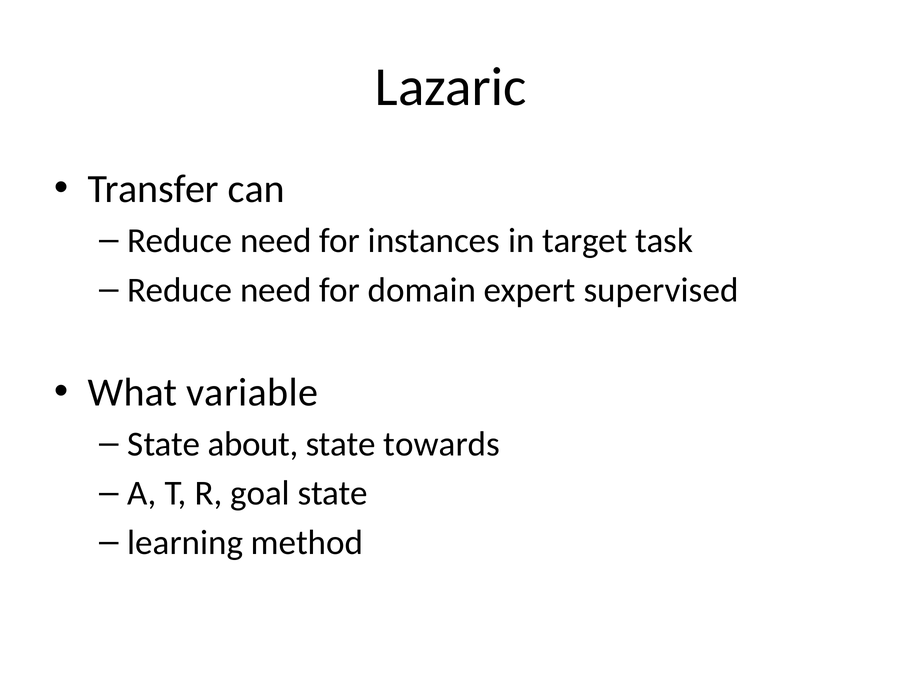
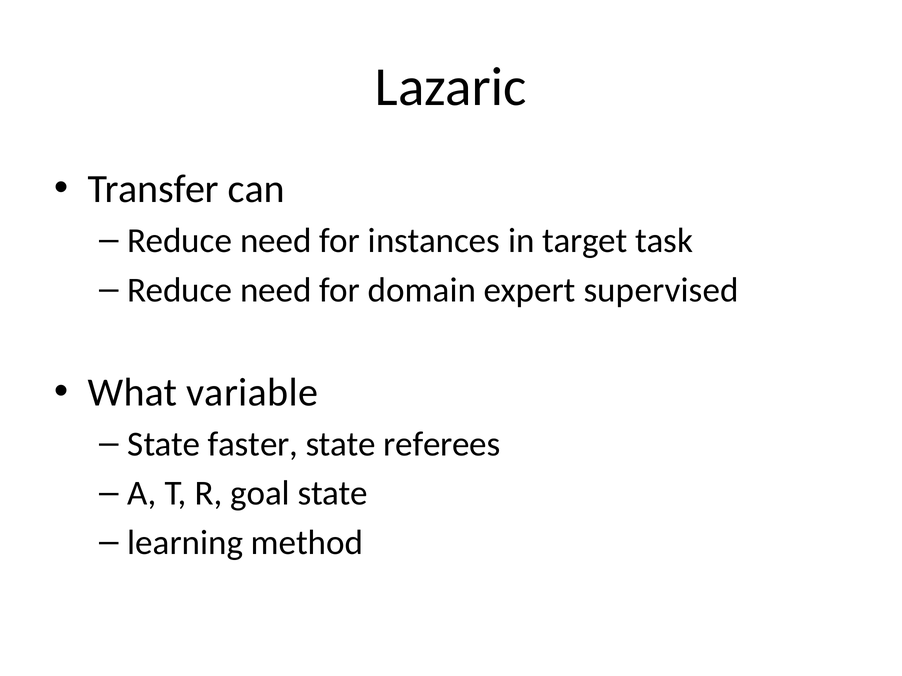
about: about -> faster
towards: towards -> referees
